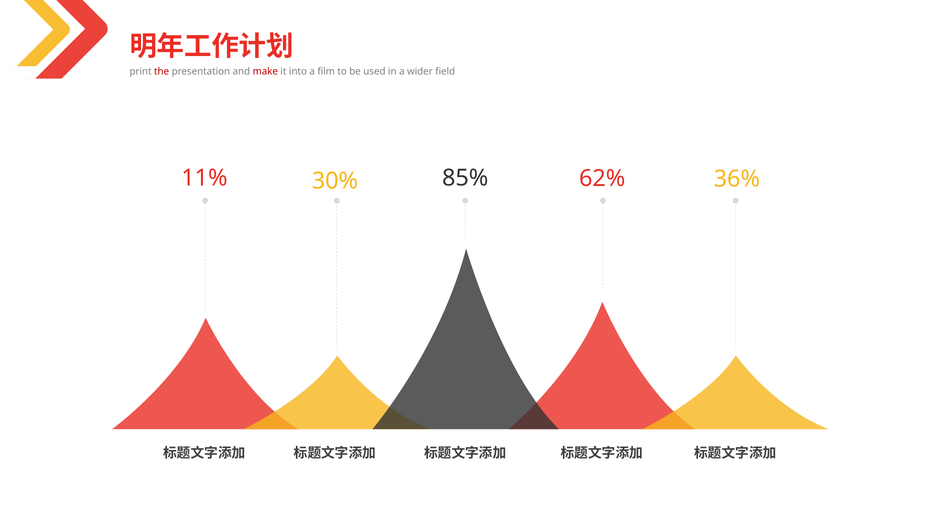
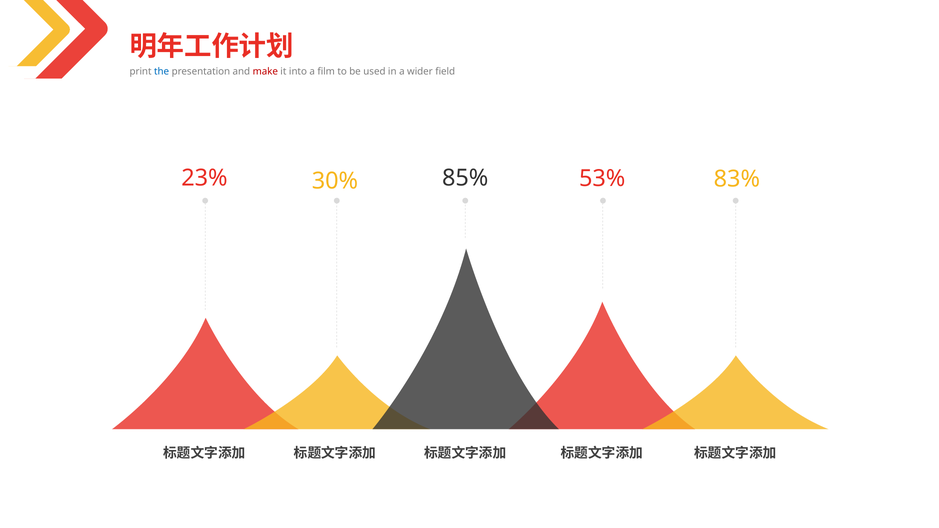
the colour: red -> blue
36%: 36% -> 83%
11%: 11% -> 23%
62%: 62% -> 53%
